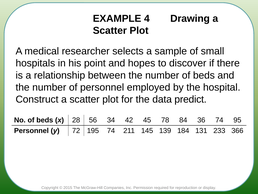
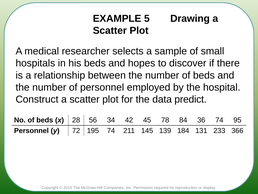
4: 4 -> 5
his point: point -> beds
